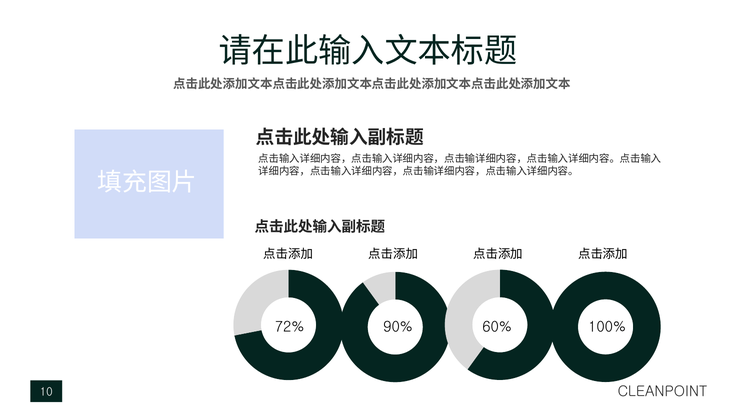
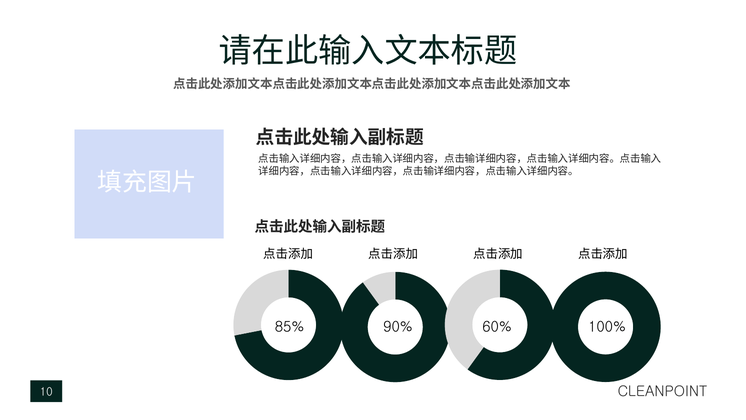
72%: 72% -> 85%
